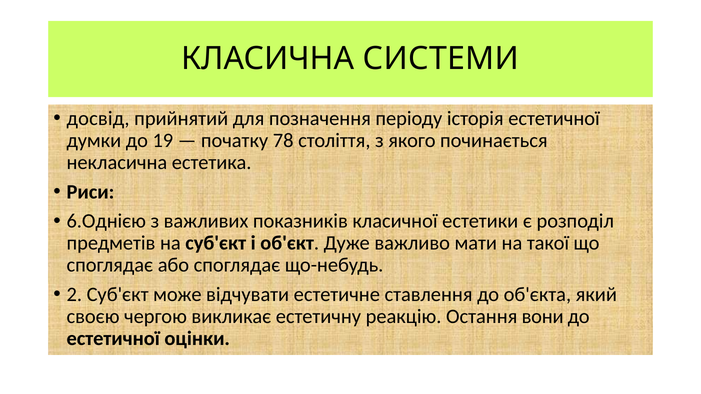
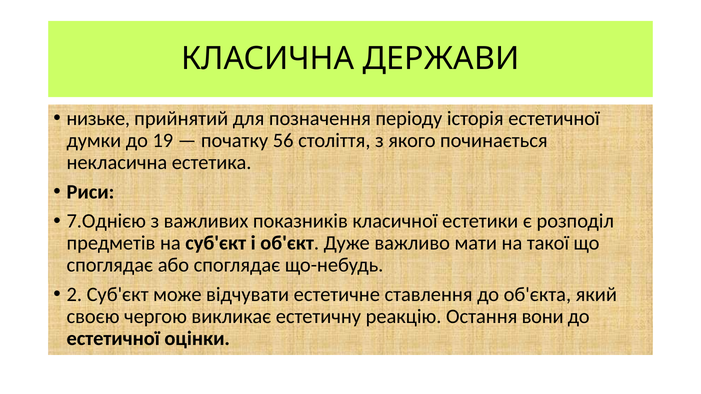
СИСТЕМИ: СИСТЕМИ -> ДЕРЖАВИ
досвід: досвід -> низьке
78: 78 -> 56
6.Однією: 6.Однією -> 7.Однією
